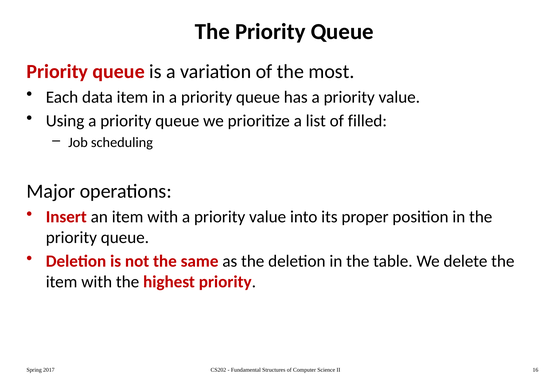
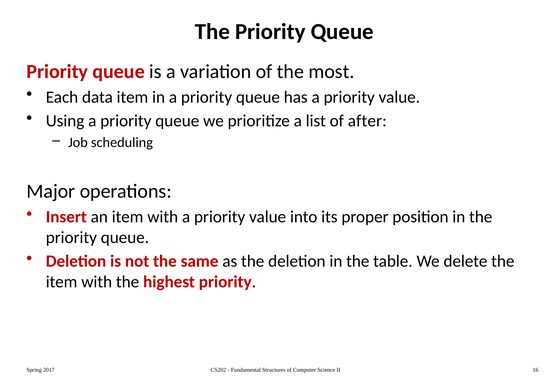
filled: filled -> after
